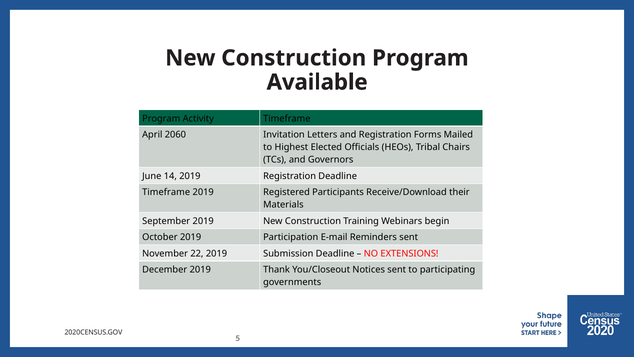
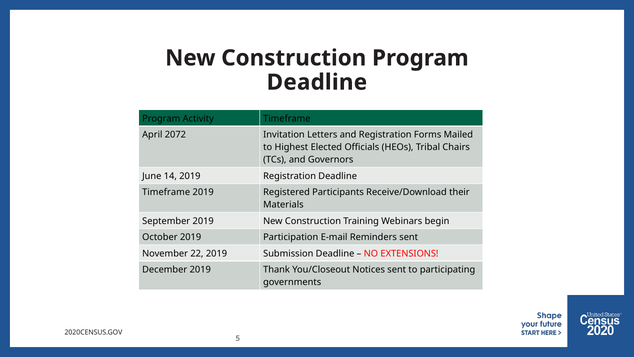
Available at (317, 82): Available -> Deadline
2060: 2060 -> 2072
